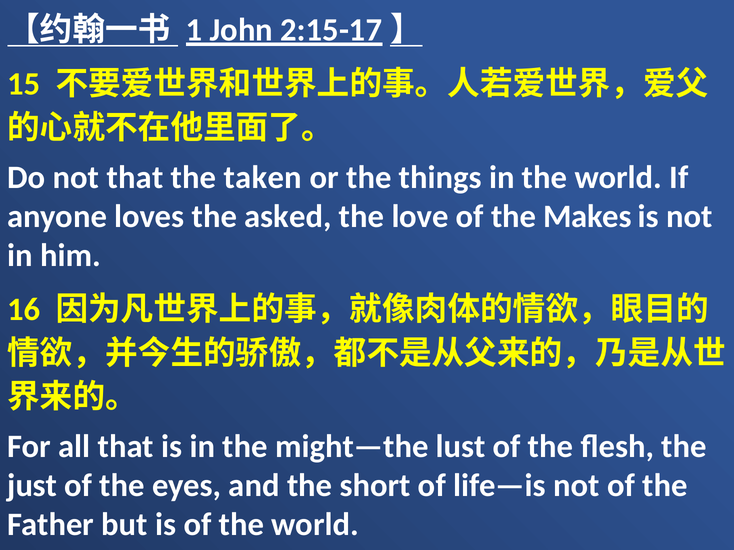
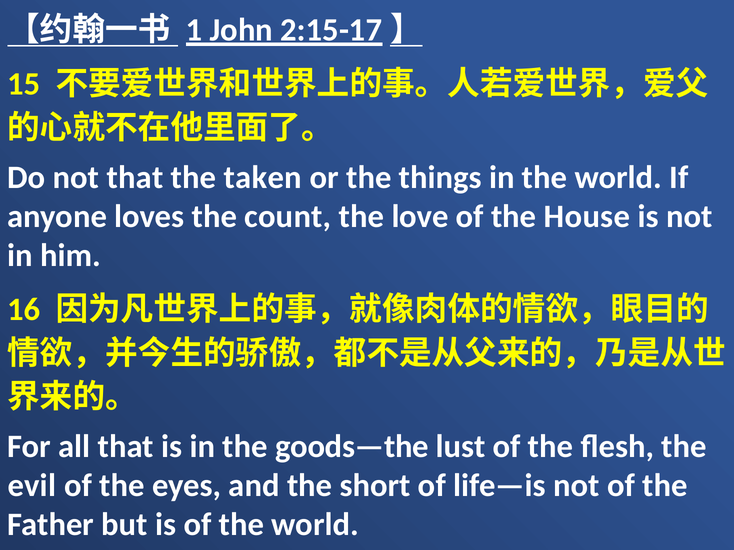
asked: asked -> count
Makes: Makes -> House
might—the: might—the -> goods—the
just: just -> evil
